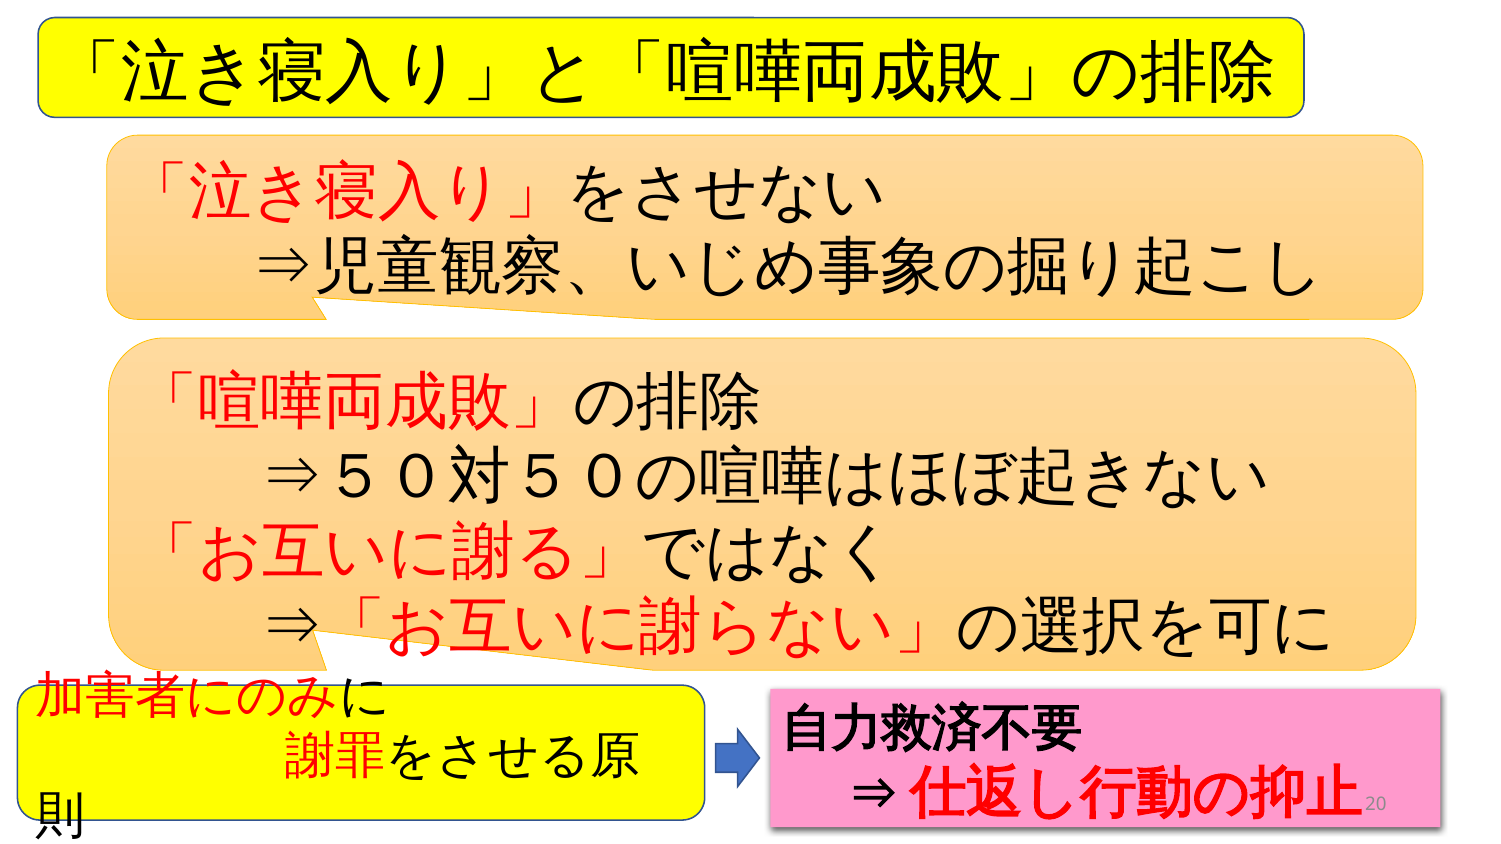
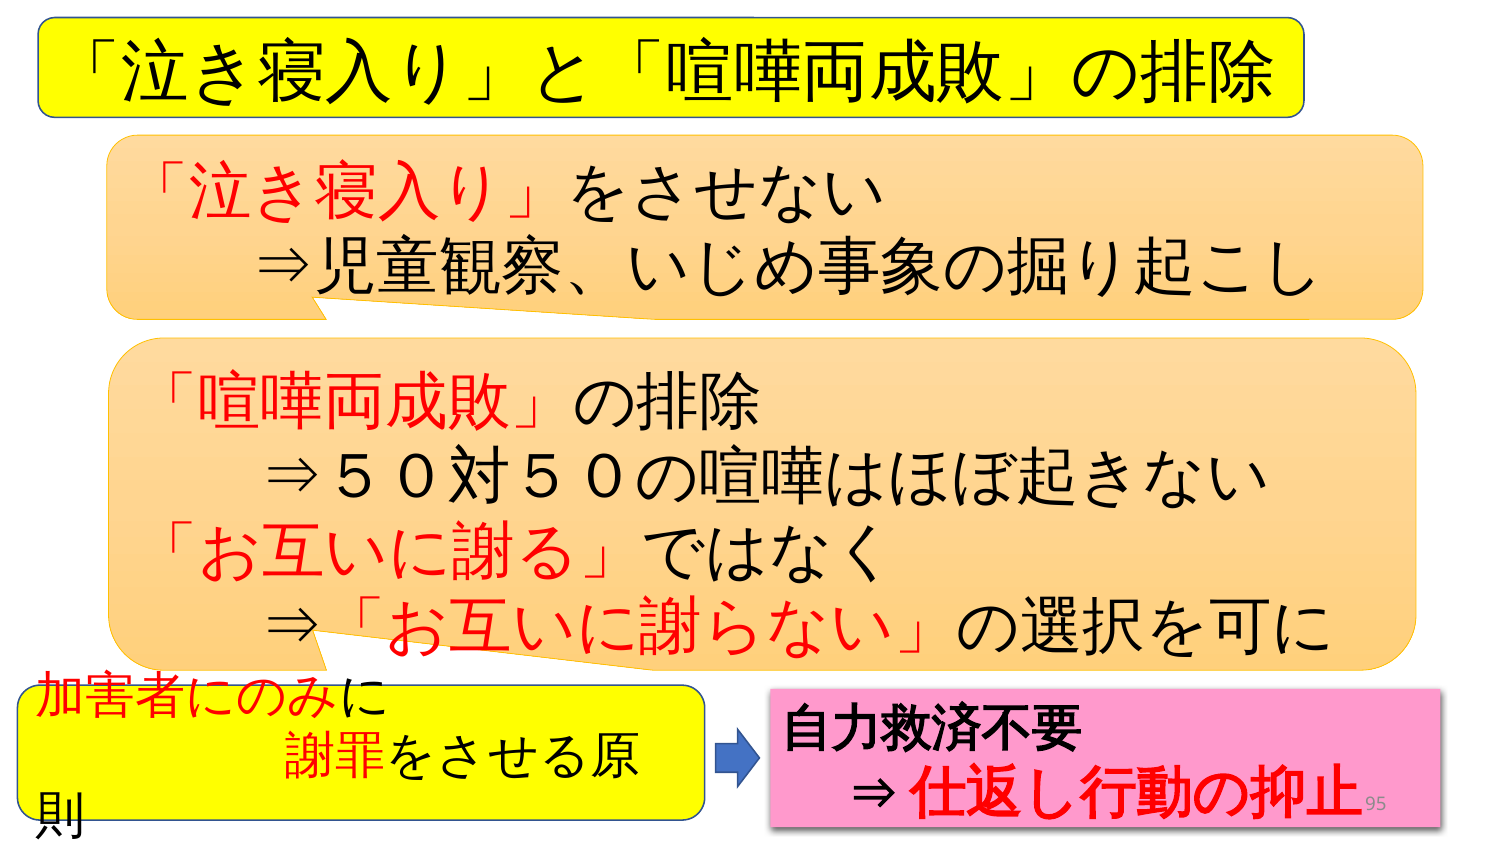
20: 20 -> 95
